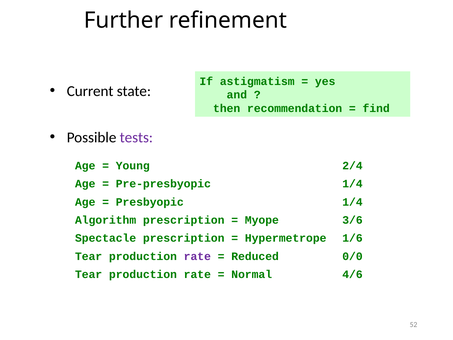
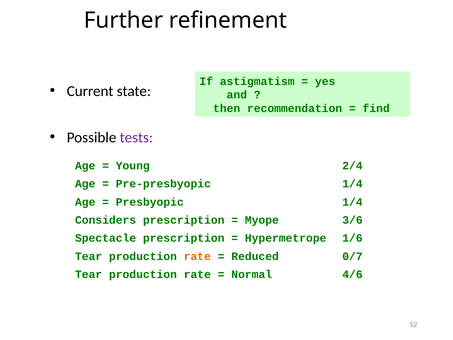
Algorithm: Algorithm -> Considers
rate at (197, 256) colour: purple -> orange
0/0: 0/0 -> 0/7
